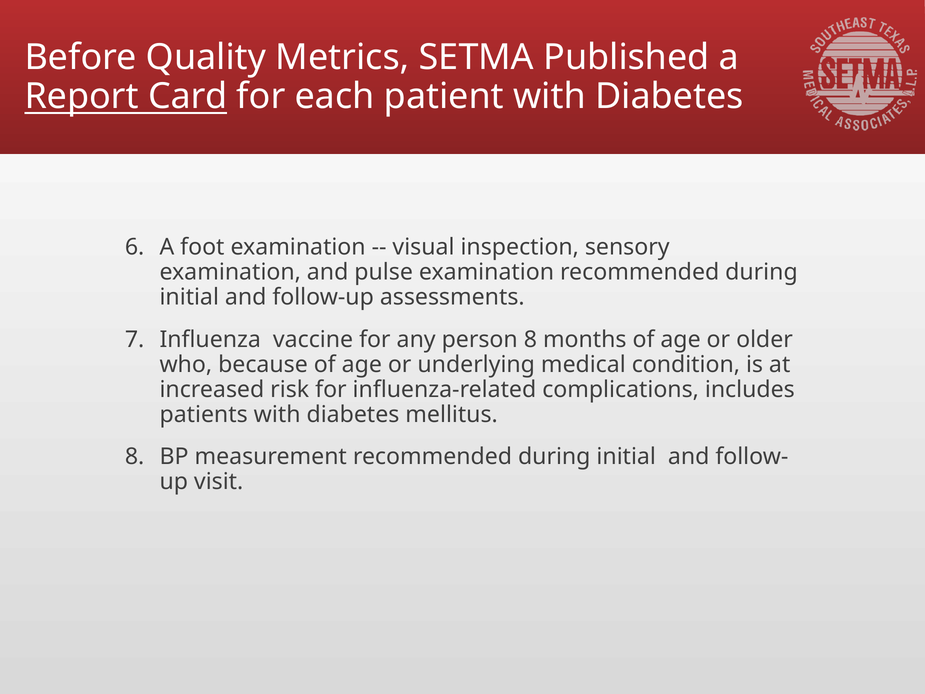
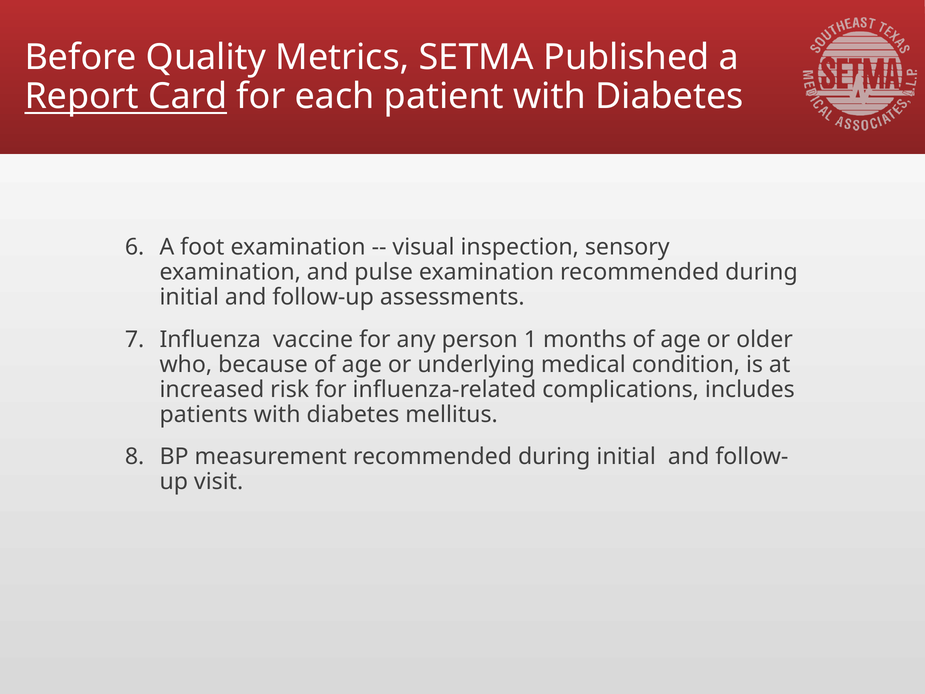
person 8: 8 -> 1
